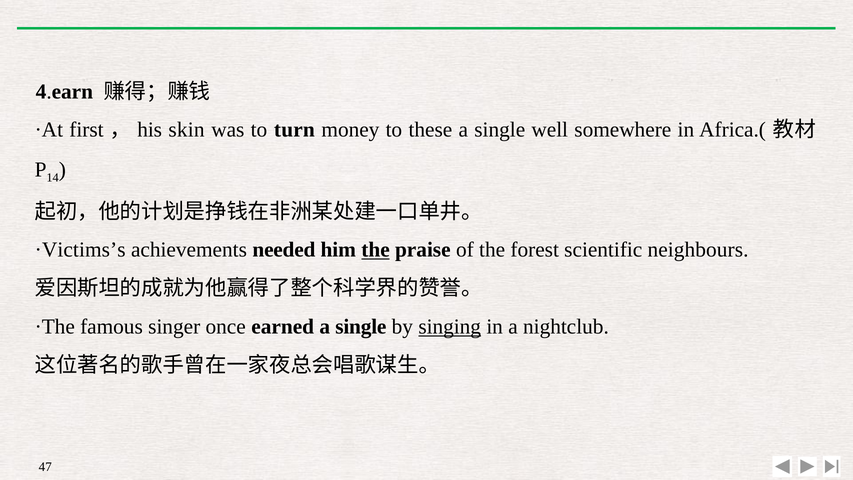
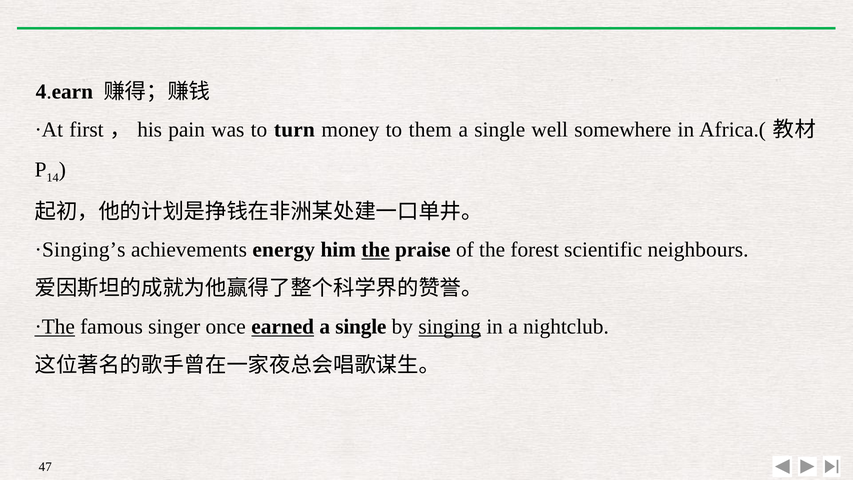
skin: skin -> pain
these: these -> them
·Victims’s: ·Victims’s -> ·Singing’s
needed: needed -> energy
·The underline: none -> present
earned underline: none -> present
